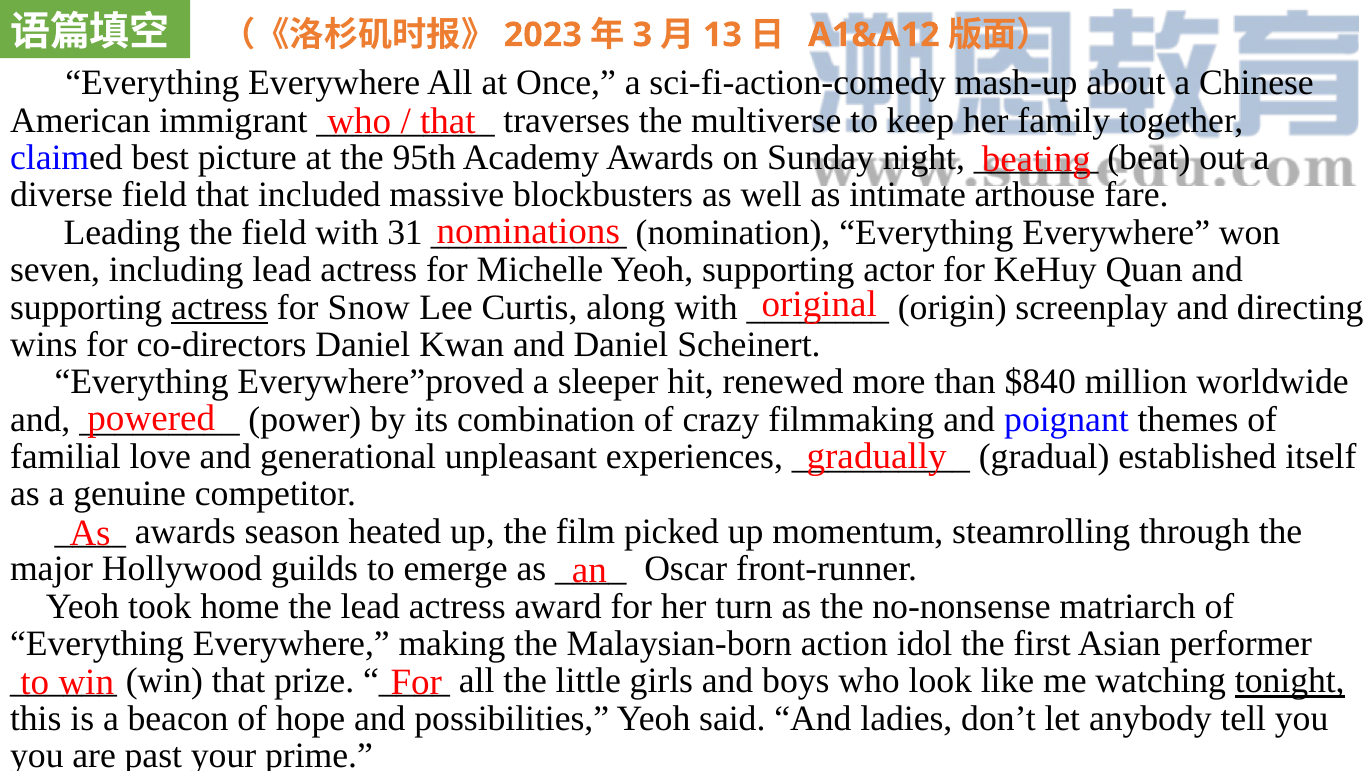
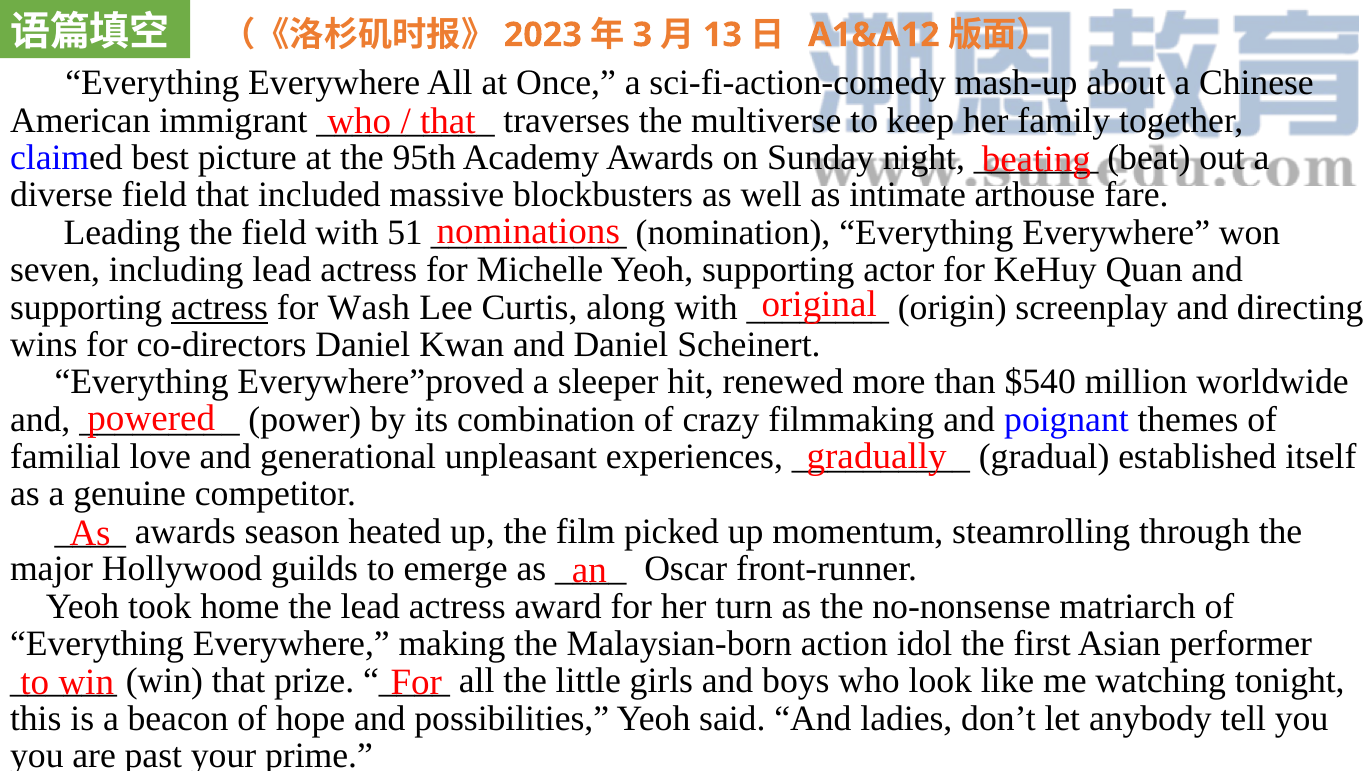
31: 31 -> 51
Snow: Snow -> Wash
$840: $840 -> $540
tonight underline: present -> none
